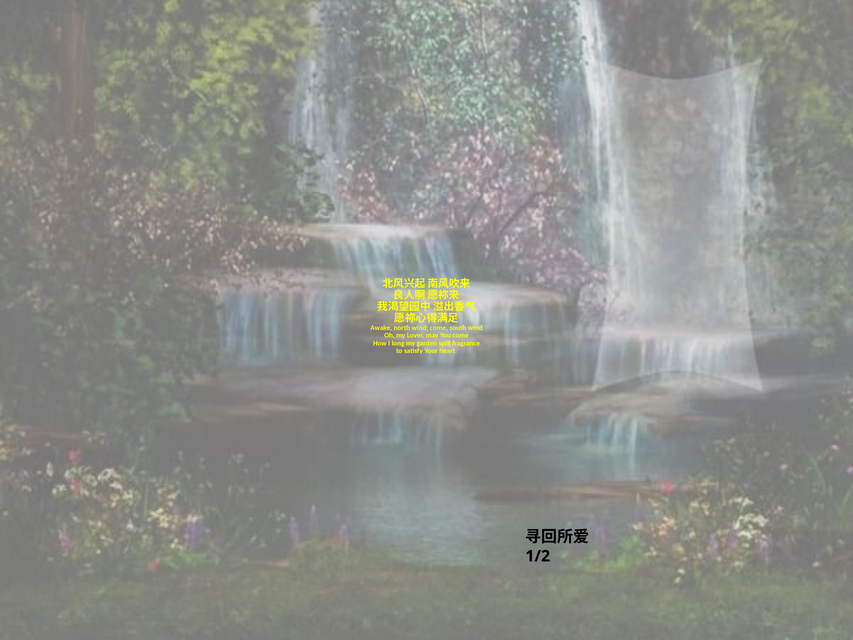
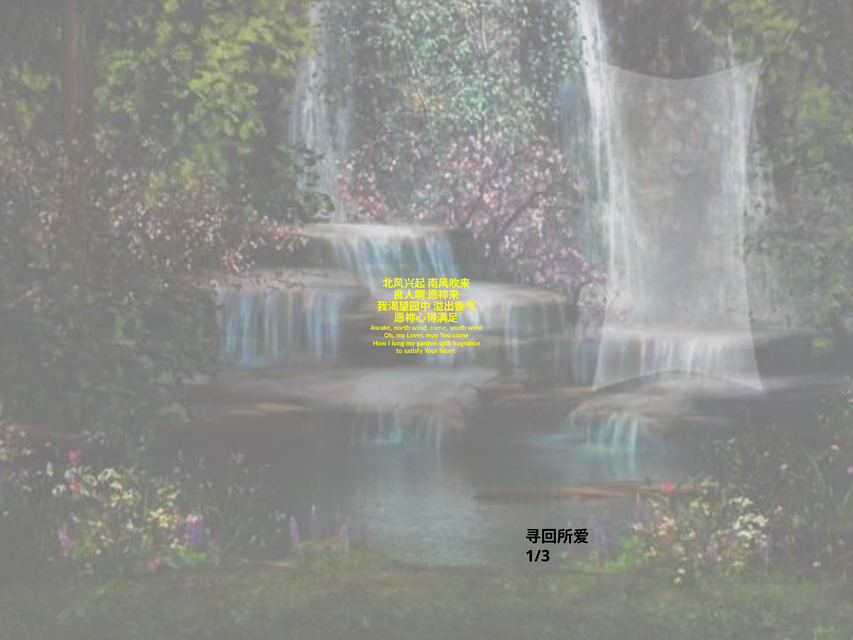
1/2: 1/2 -> 1/3
